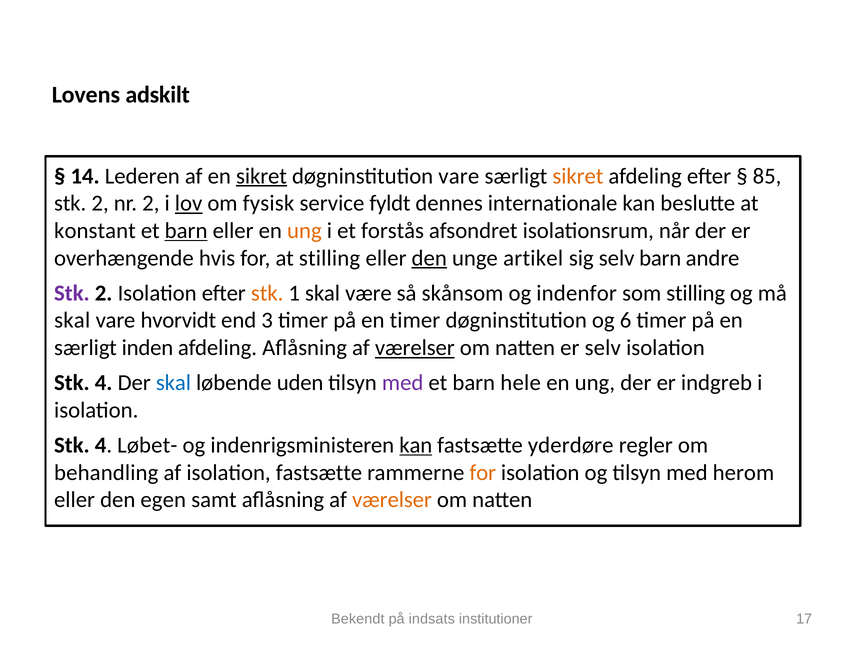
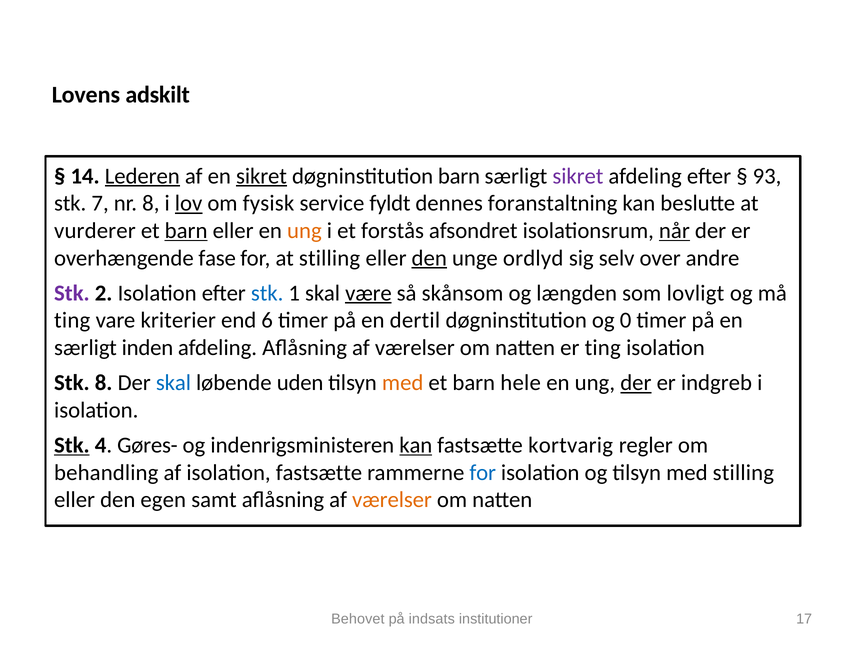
Lederen underline: none -> present
døgninstitution vare: vare -> barn
sikret at (578, 176) colour: orange -> purple
85: 85 -> 93
2 at (100, 203): 2 -> 7
nr 2: 2 -> 8
internationale: internationale -> foranstaltning
konstant: konstant -> vurderer
når underline: none -> present
hvis: hvis -> fase
artikel: artikel -> ordlyd
selv barn: barn -> over
stk at (267, 293) colour: orange -> blue
være underline: none -> present
indenfor: indenfor -> længden
som stilling: stilling -> lovligt
skal at (72, 320): skal -> ting
hvorvidt: hvorvidt -> kriterier
3: 3 -> 6
en timer: timer -> dertil
6: 6 -> 0
værelser at (415, 348) underline: present -> none
er selv: selv -> ting
4 at (104, 383): 4 -> 8
med at (403, 383) colour: purple -> orange
der at (636, 383) underline: none -> present
Stk at (72, 445) underline: none -> present
Løbet-: Løbet- -> Gøres-
yderdøre: yderdøre -> kortvarig
for at (483, 473) colour: orange -> blue
med herom: herom -> stilling
Bekendt: Bekendt -> Behovet
